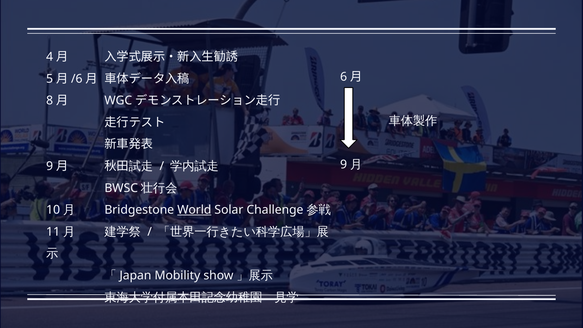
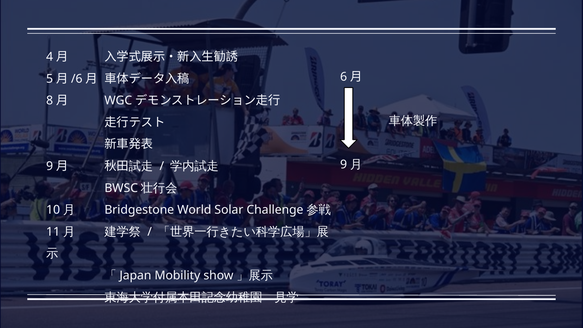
World underline: present -> none
